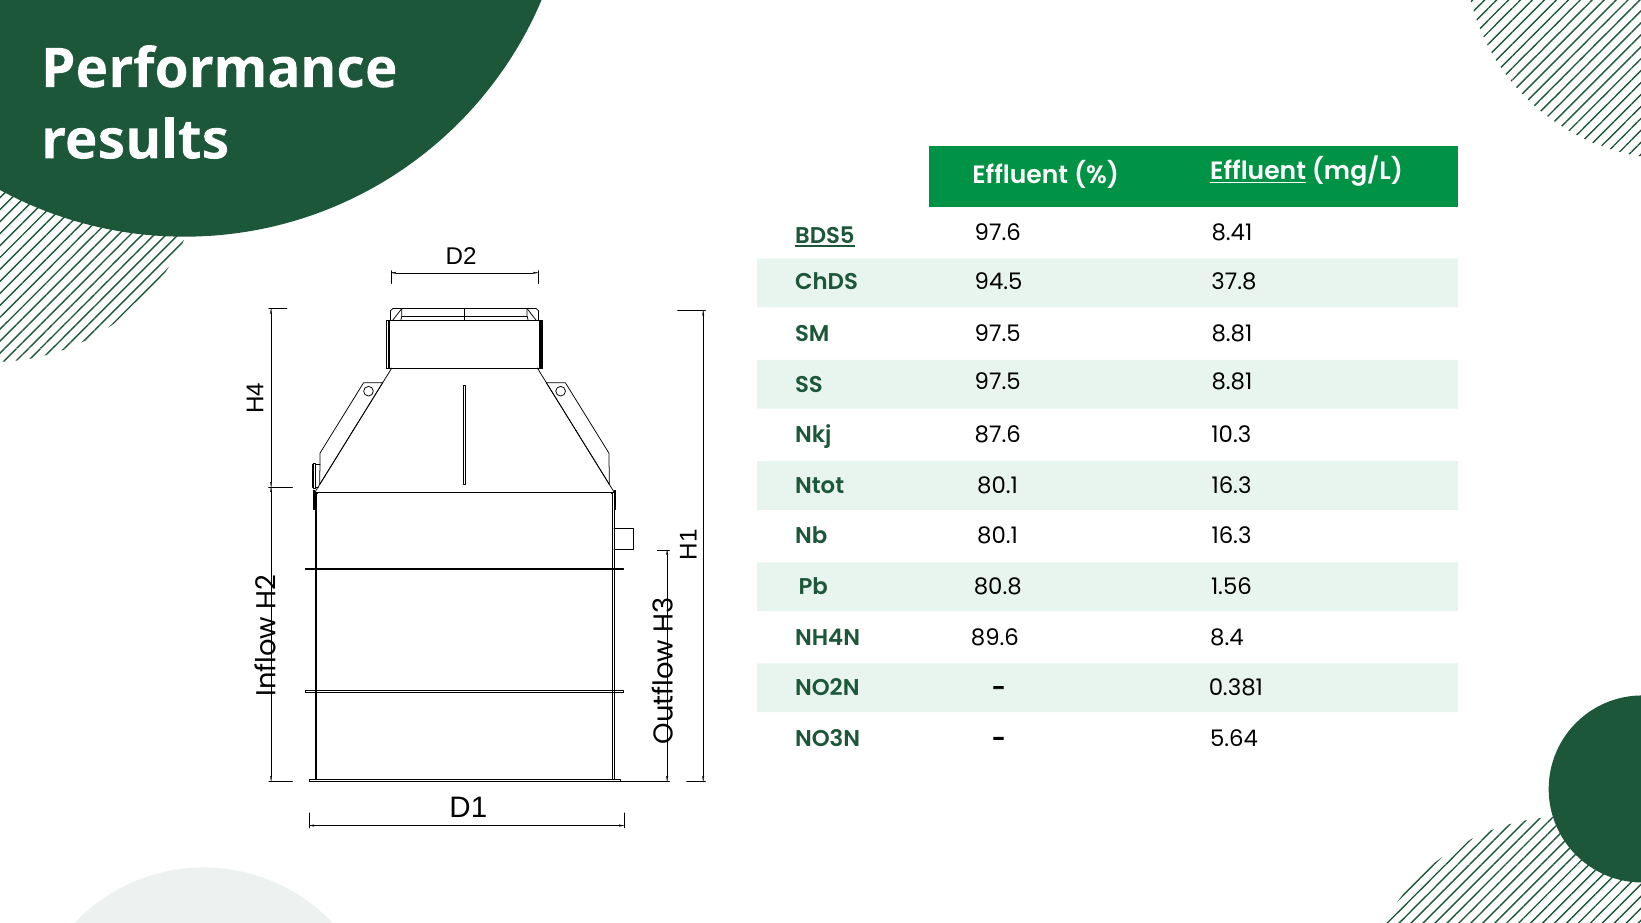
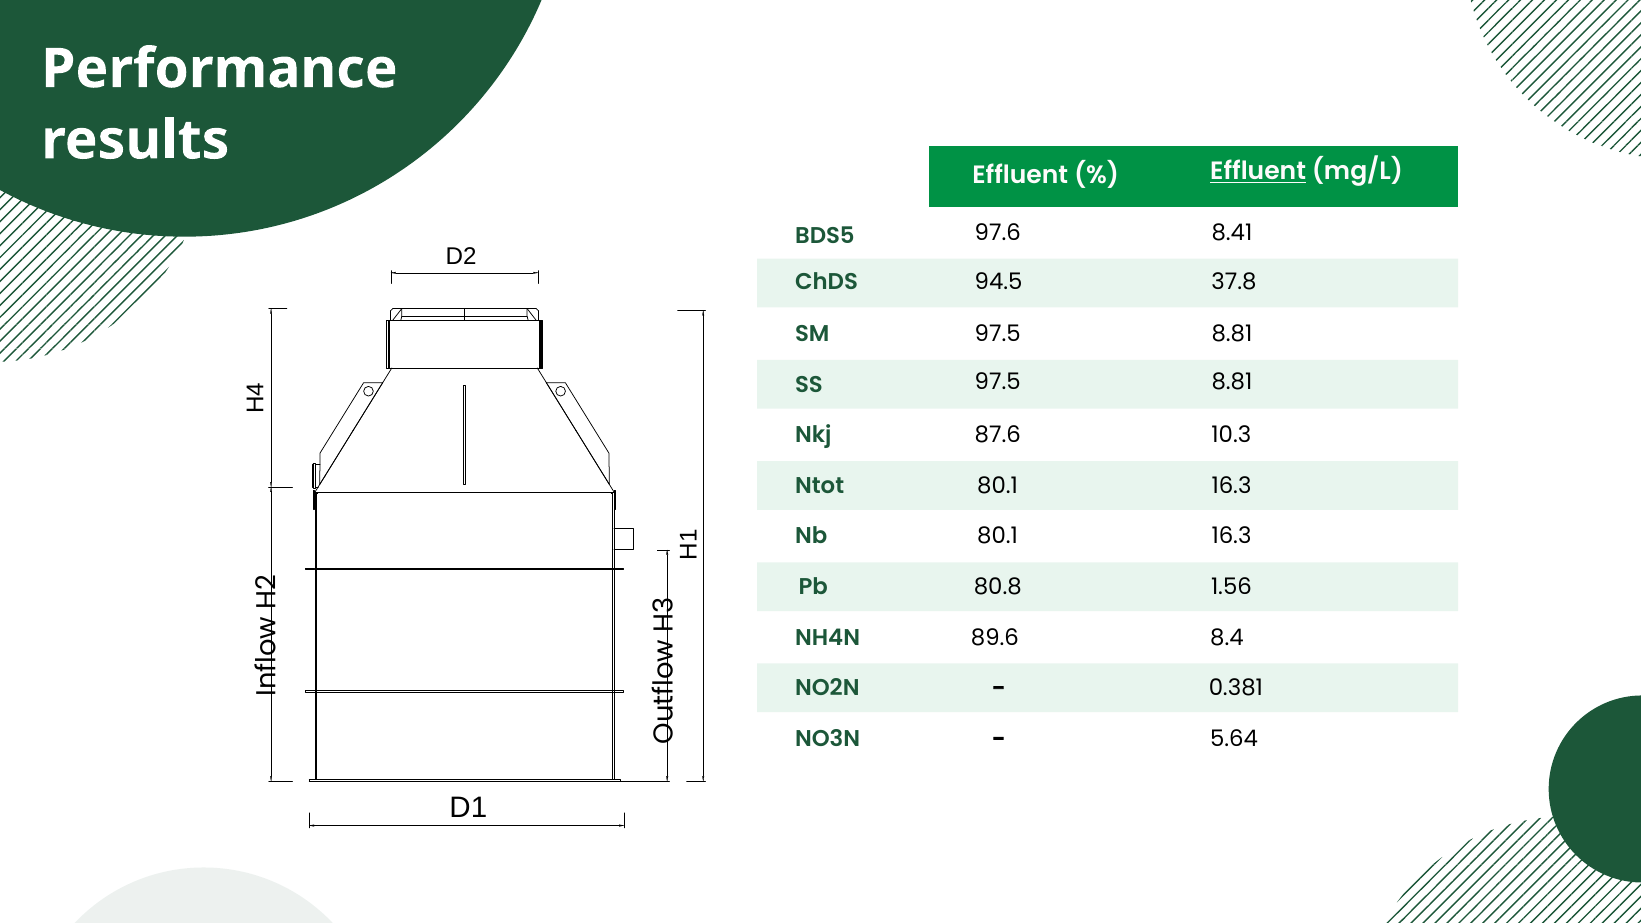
BDS5 underline: present -> none
